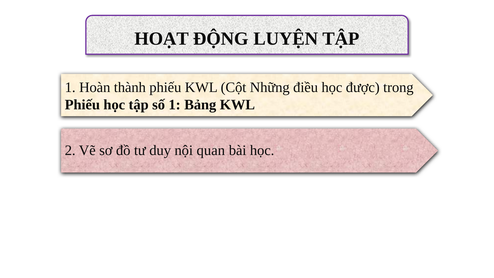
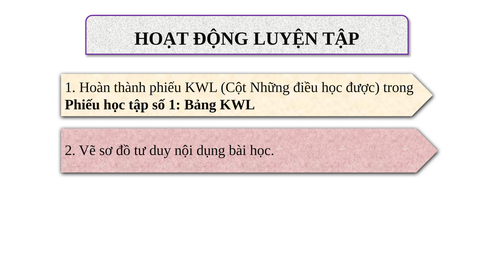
quan: quan -> dụng
